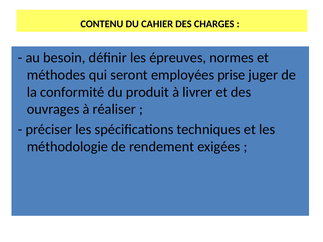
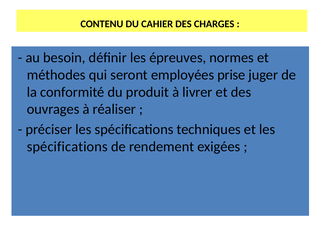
méthodologie at (67, 147): méthodologie -> spécifications
